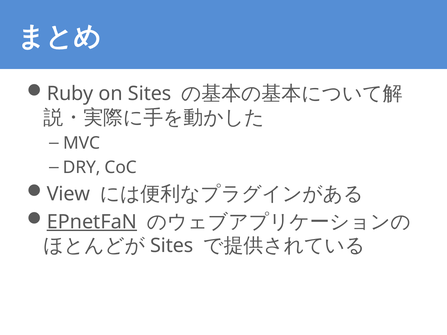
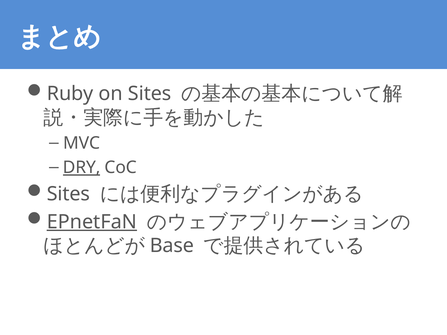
DRY underline: none -> present
View at (68, 194): View -> Sites
Sites at (172, 246): Sites -> Base
